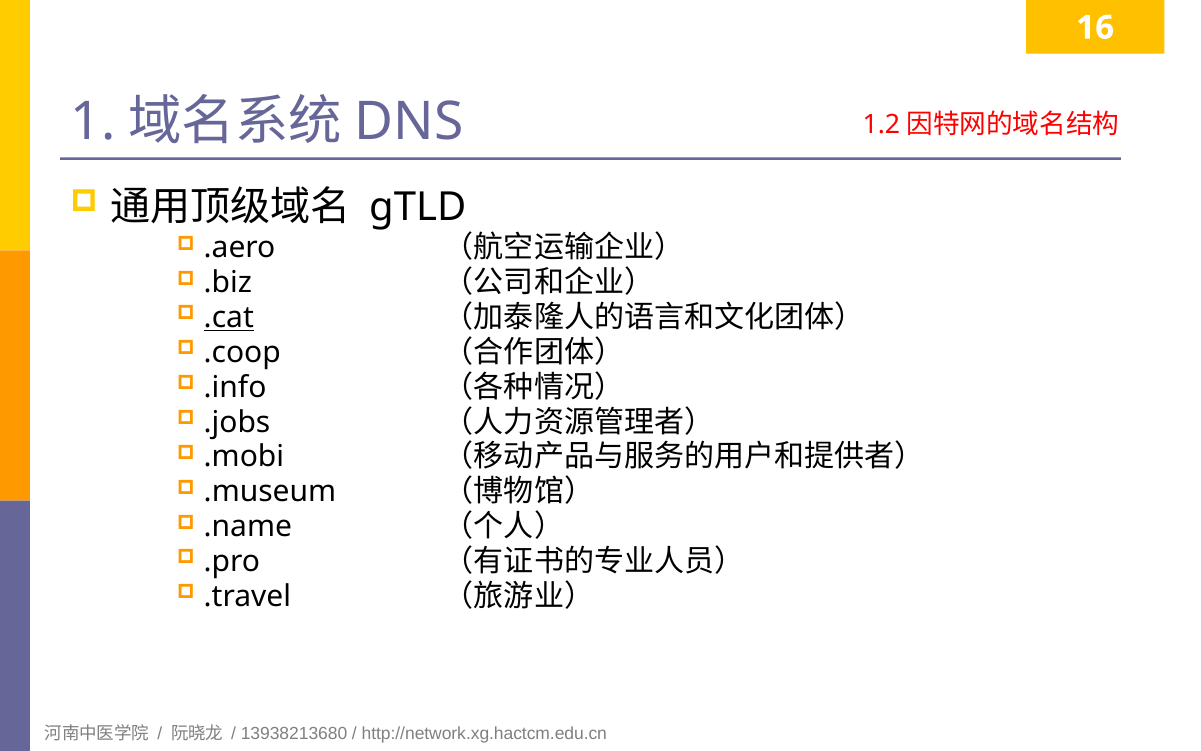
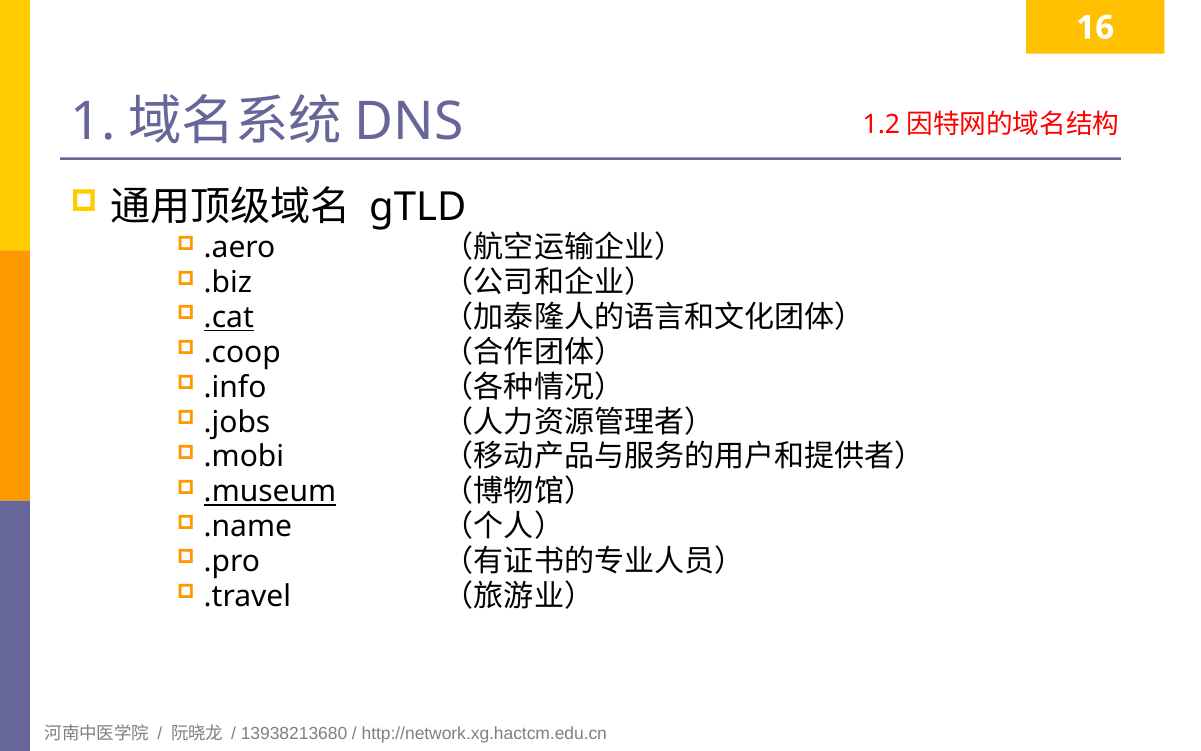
.museum underline: none -> present
